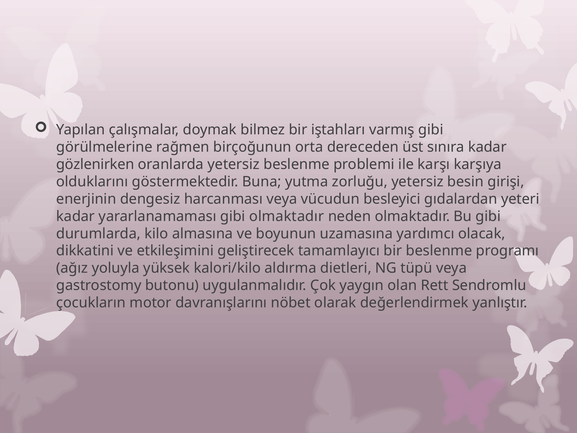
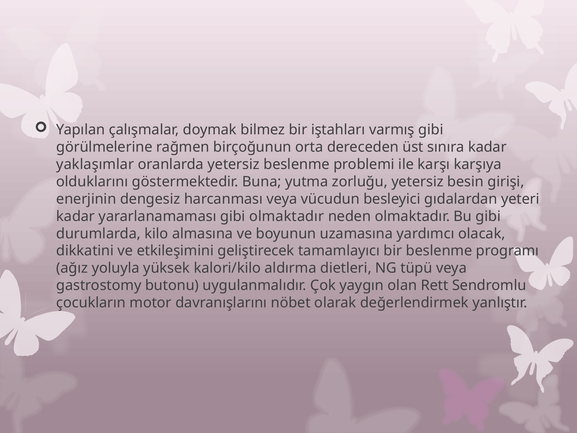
gözlenirken: gözlenirken -> yaklaşımlar
